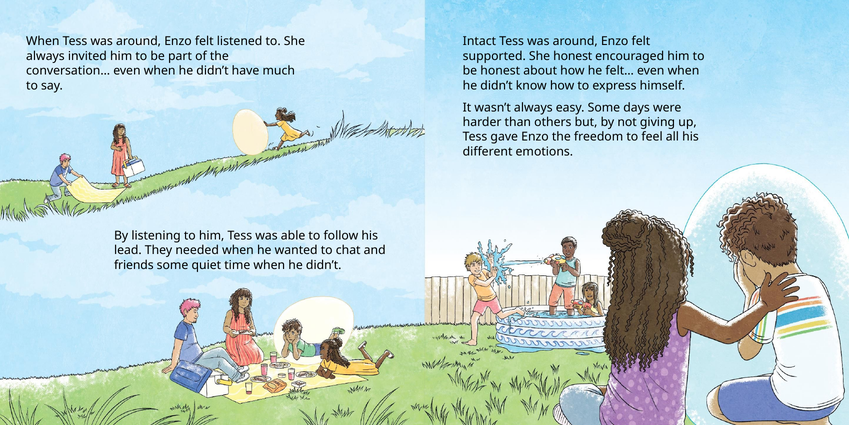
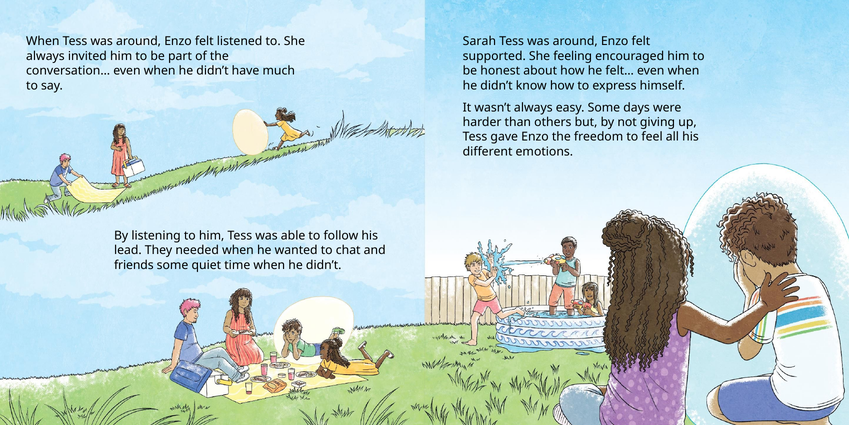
Intact: Intact -> Sarah
She honest: honest -> feeling
